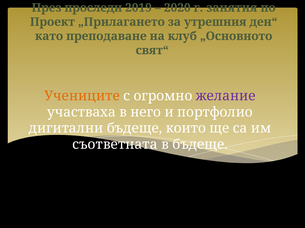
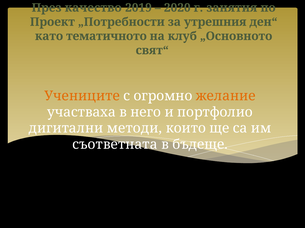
проследи: проследи -> качество
„Прилагането: „Прилагането -> „Потребности
преподаване: преподаване -> тематичното
желание colour: purple -> orange
дигитални бъдеще: бъдеще -> методи
